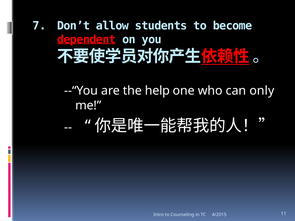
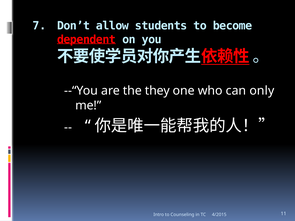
help: help -> they
